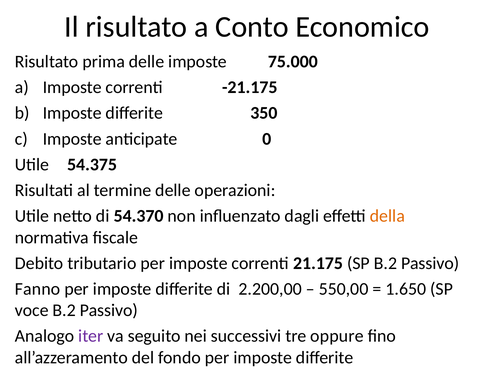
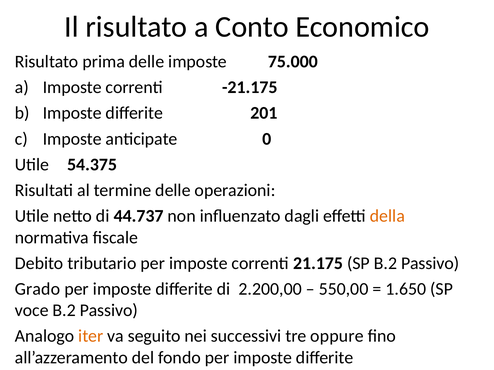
350: 350 -> 201
54.370: 54.370 -> 44.737
Fanno: Fanno -> Grado
iter colour: purple -> orange
